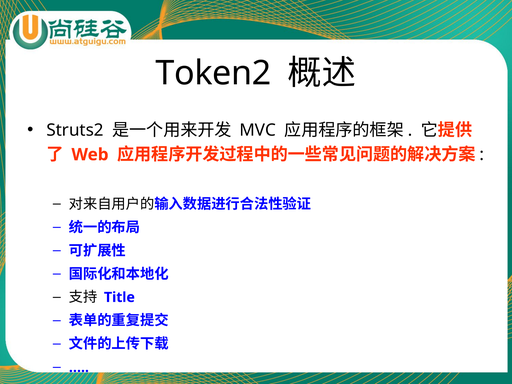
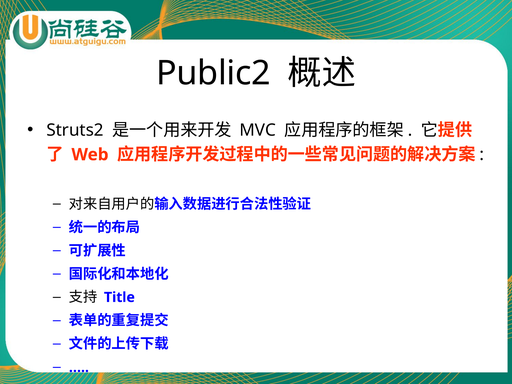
Token2: Token2 -> Public2
